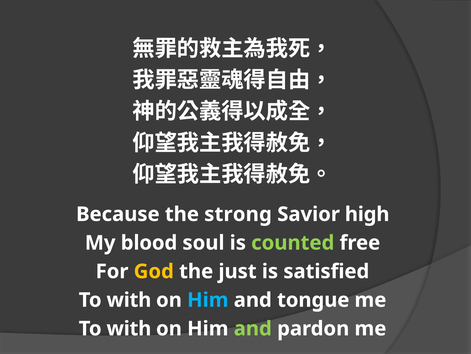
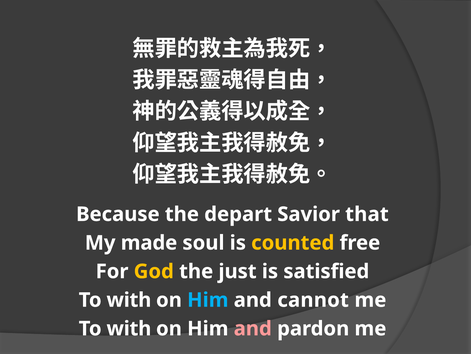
strong: strong -> depart
high: high -> that
blood: blood -> made
counted colour: light green -> yellow
tongue: tongue -> cannot
and at (253, 328) colour: light green -> pink
